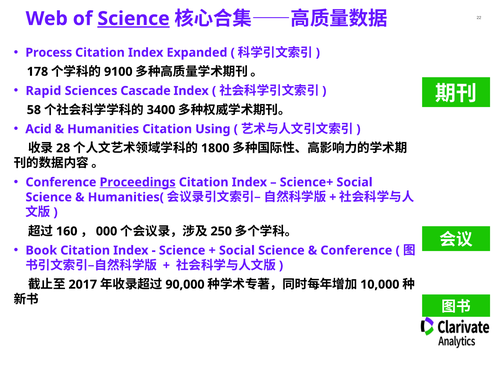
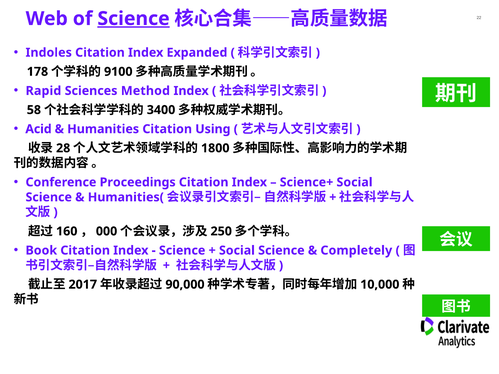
Process: Process -> Indoles
Cascade: Cascade -> Method
Proceedings underline: present -> none
Conference at (356, 251): Conference -> Completely
